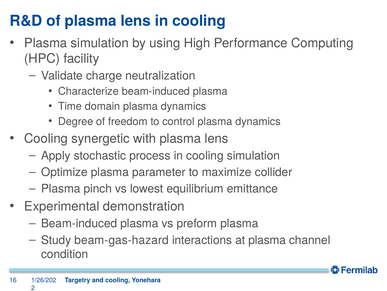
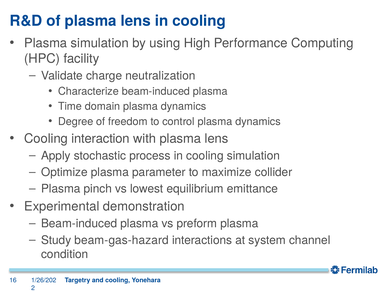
synergetic: synergetic -> interaction
at plasma: plasma -> system
